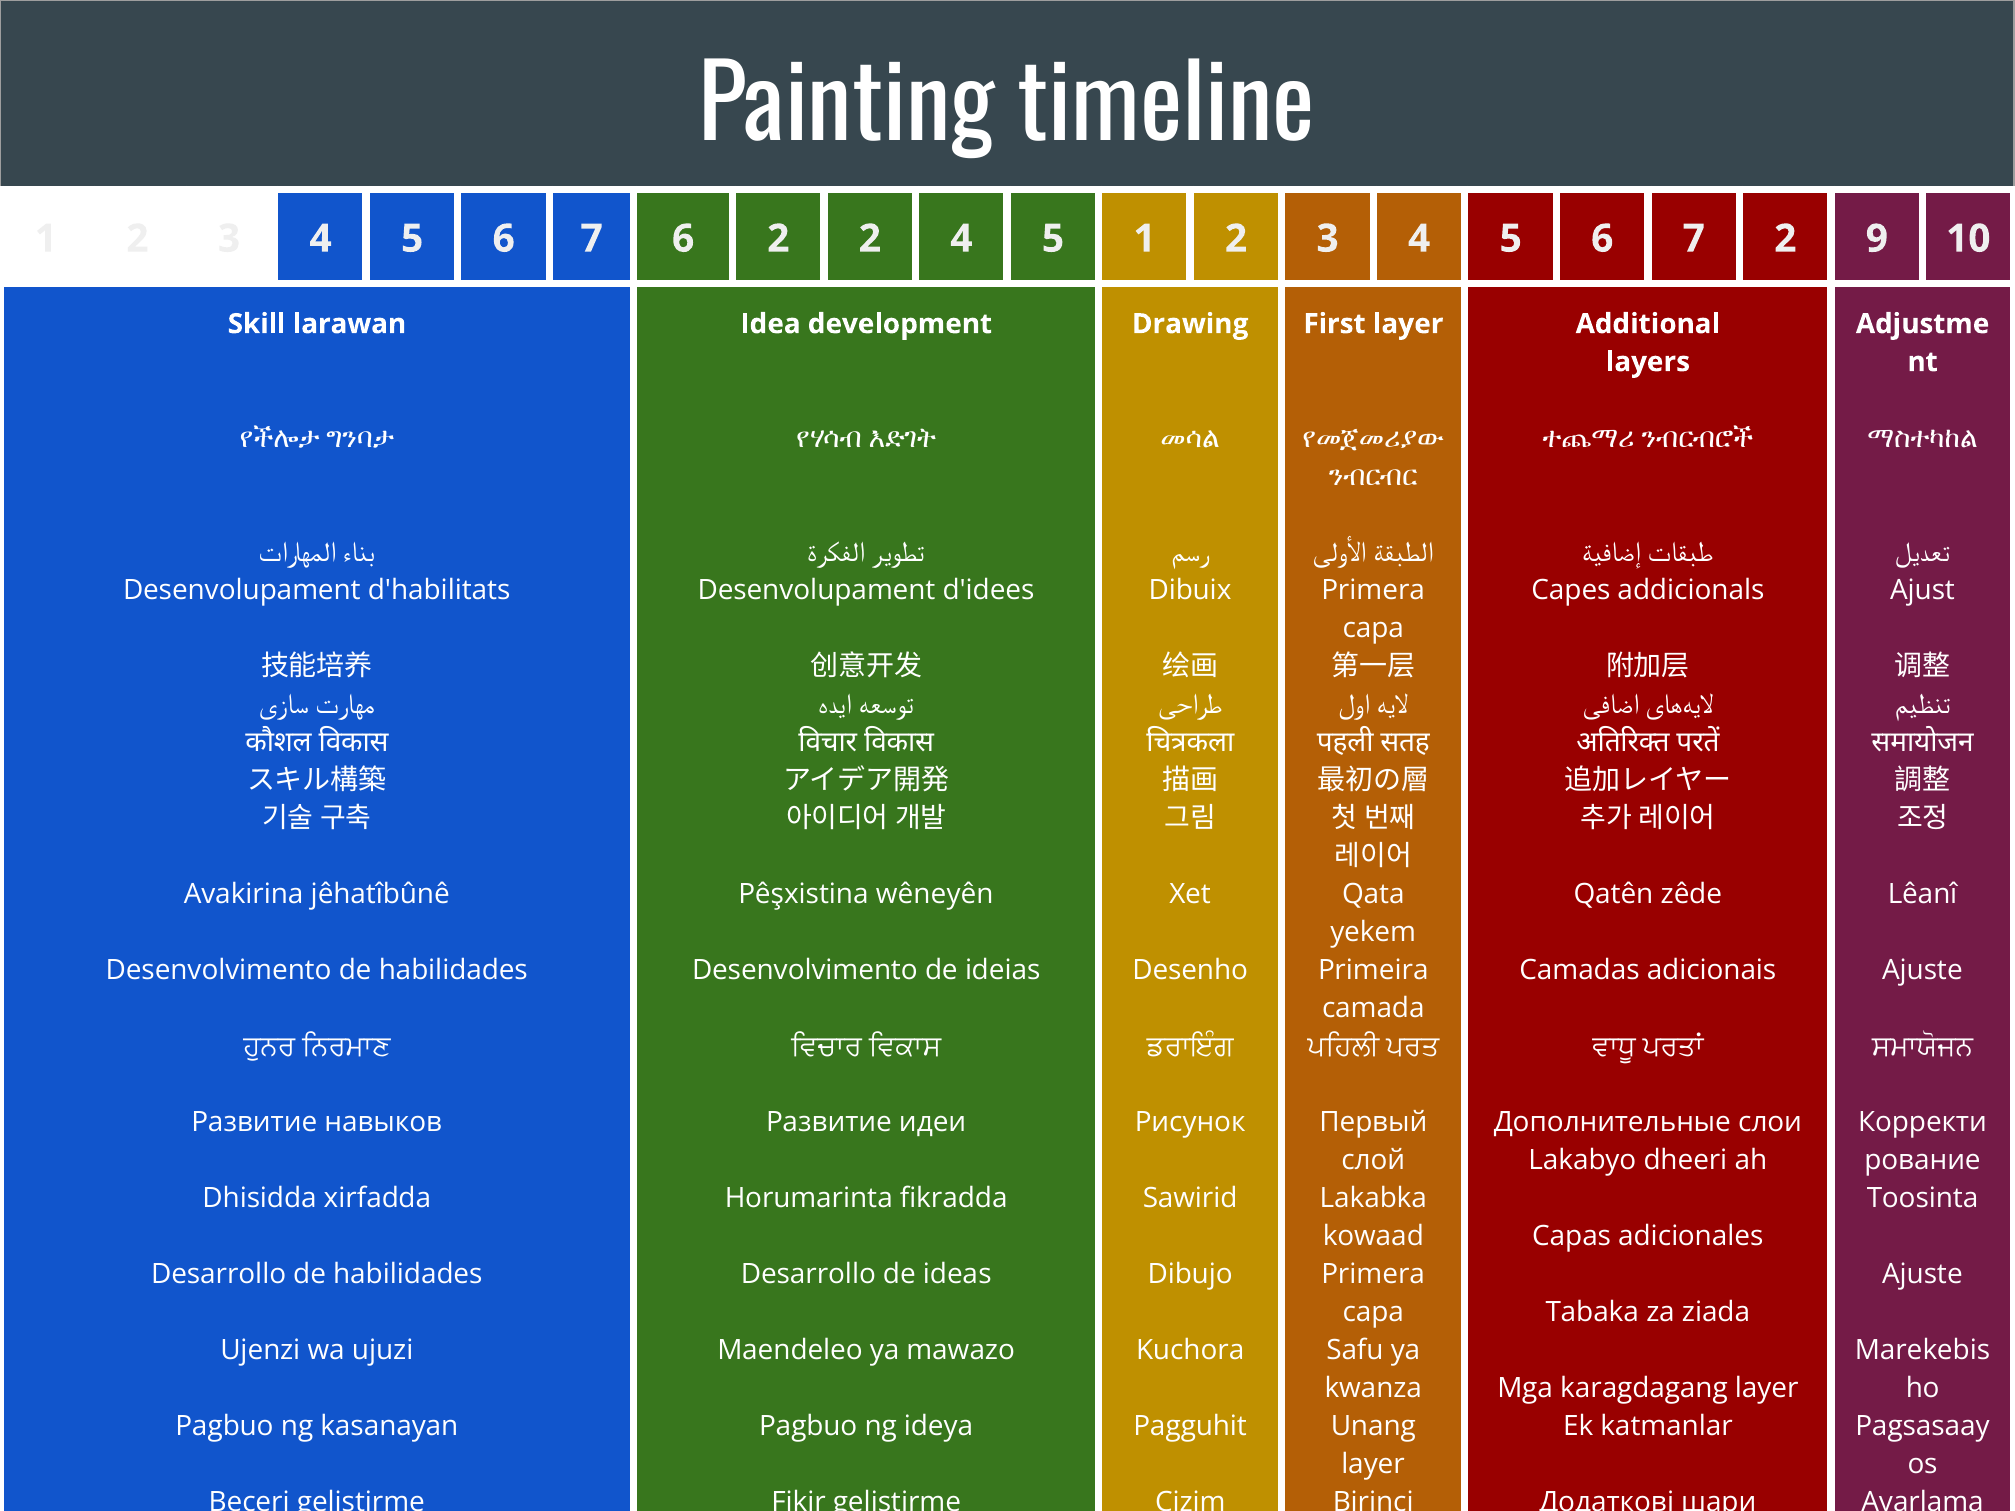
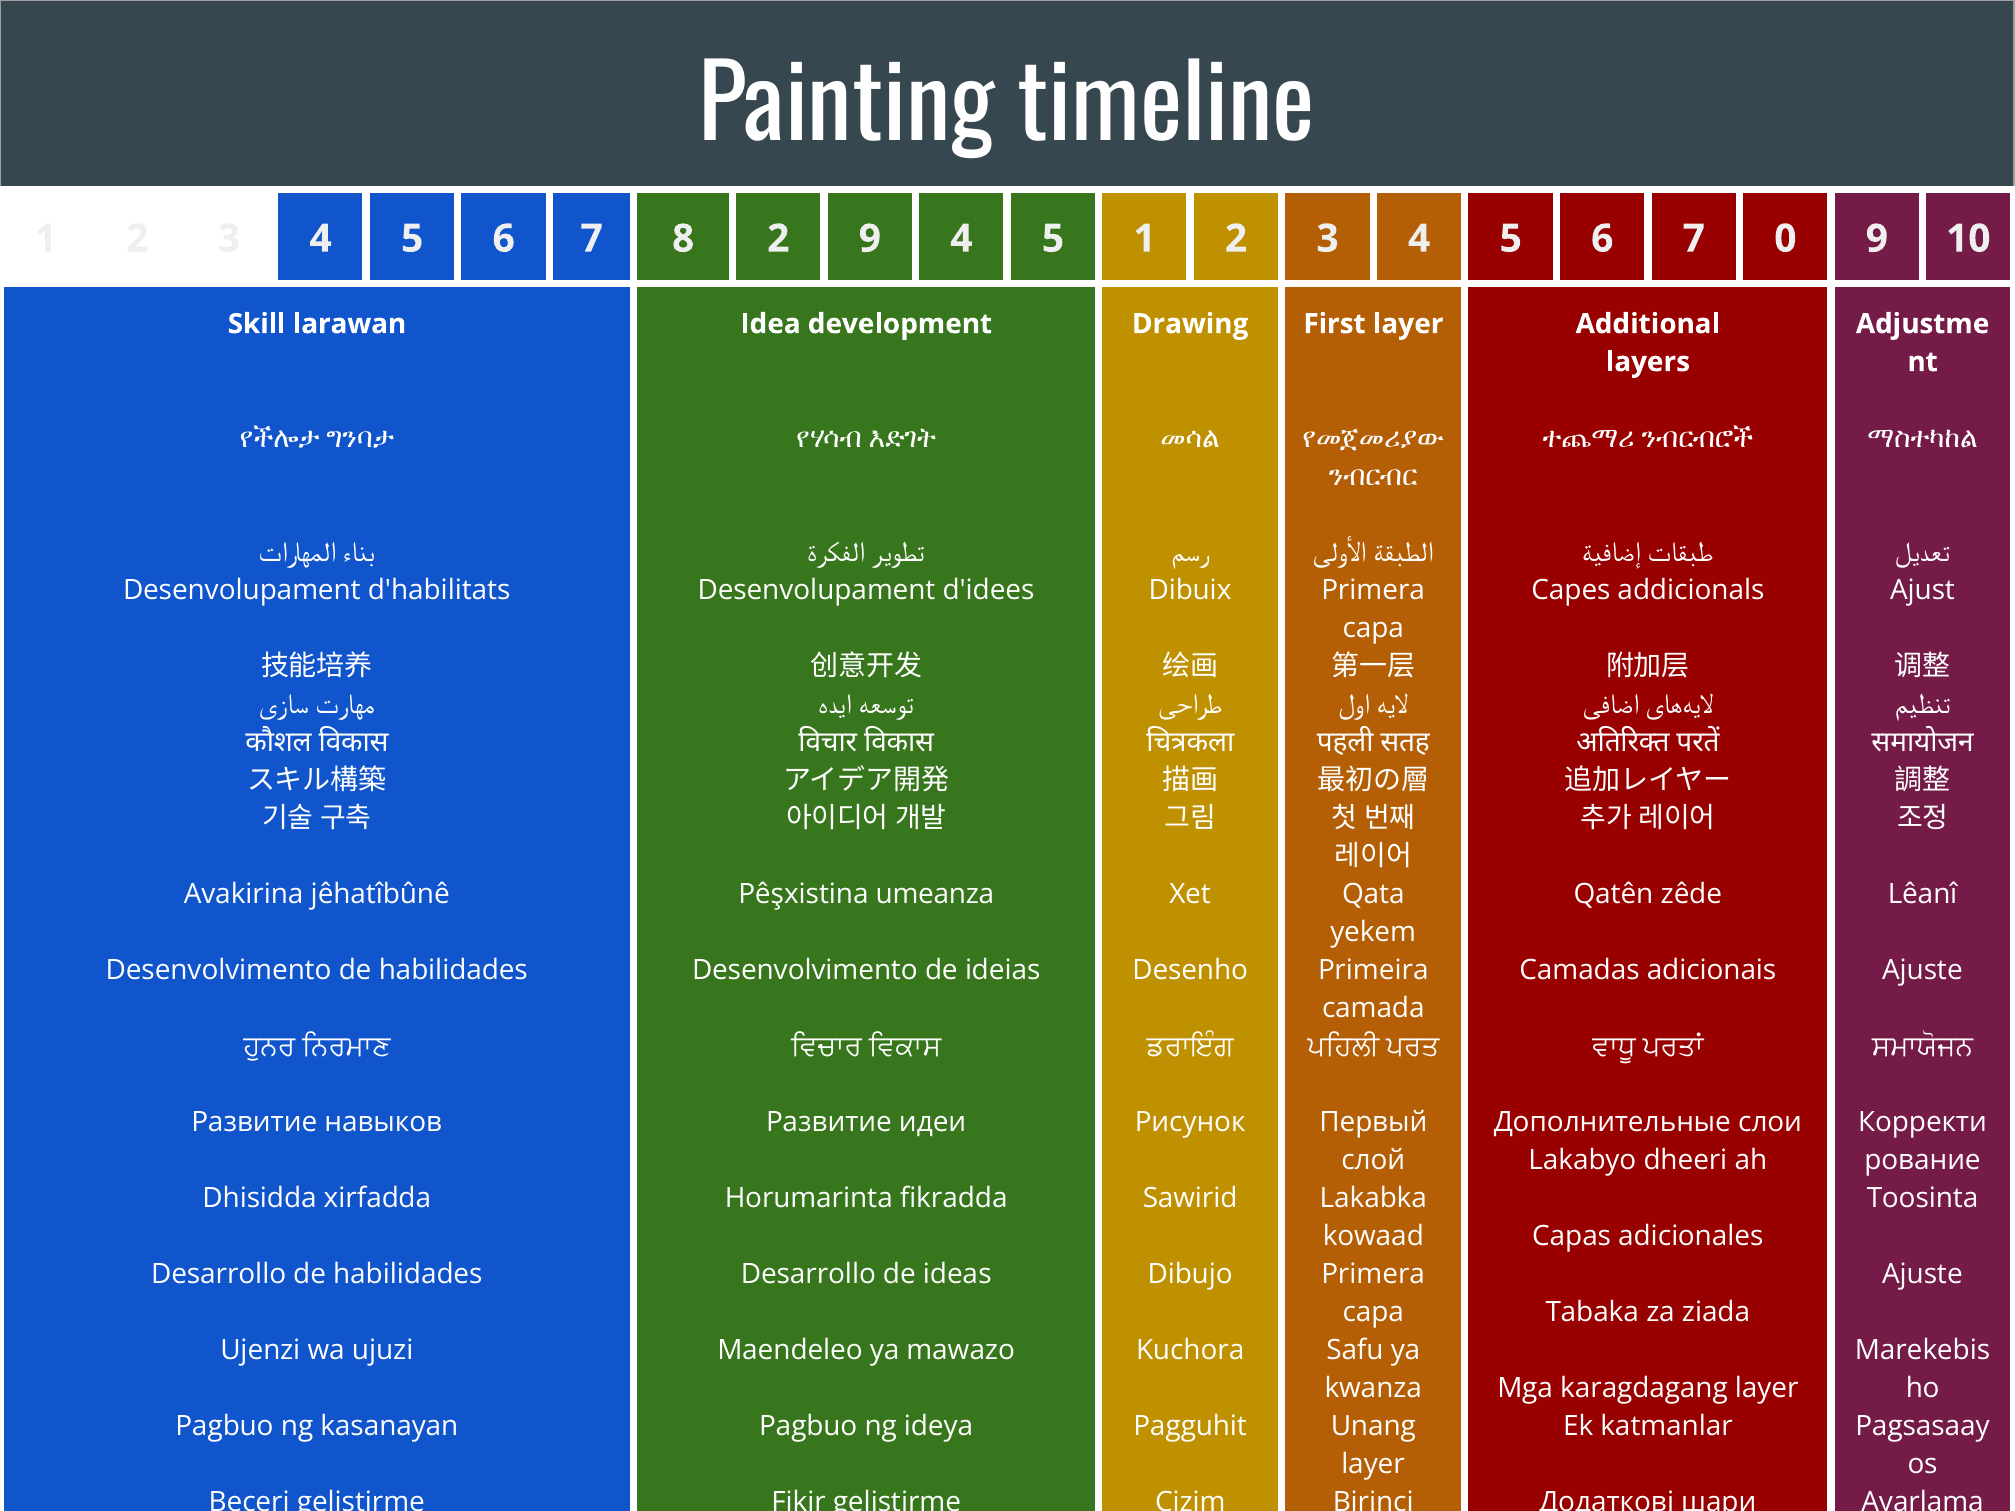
7 6: 6 -> 8
2 2: 2 -> 9
7 2: 2 -> 0
wêneyên: wêneyên -> umeanza
